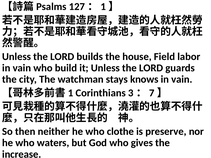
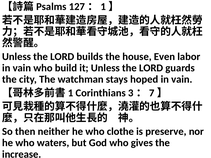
Field: Field -> Even
knows: knows -> hoped
